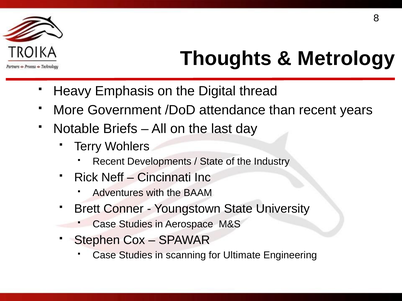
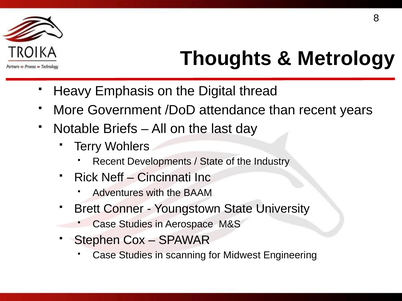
Ultimate: Ultimate -> Midwest
